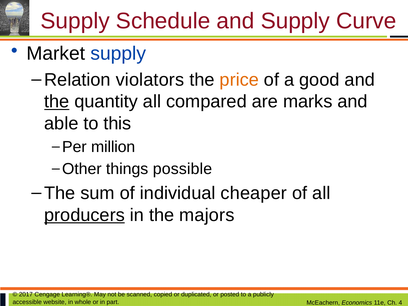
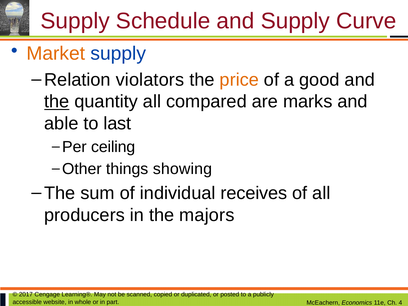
Market colour: black -> orange
this: this -> last
million: million -> ceiling
possible: possible -> showing
cheaper: cheaper -> receives
producers underline: present -> none
